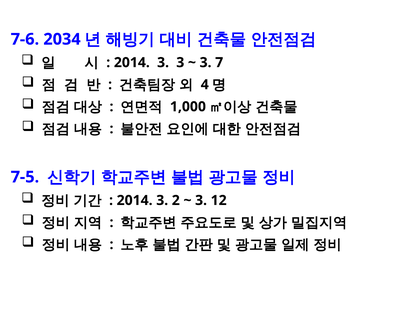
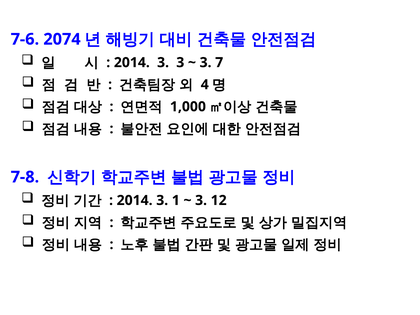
2034: 2034 -> 2074
7-5: 7-5 -> 7-8
2: 2 -> 1
